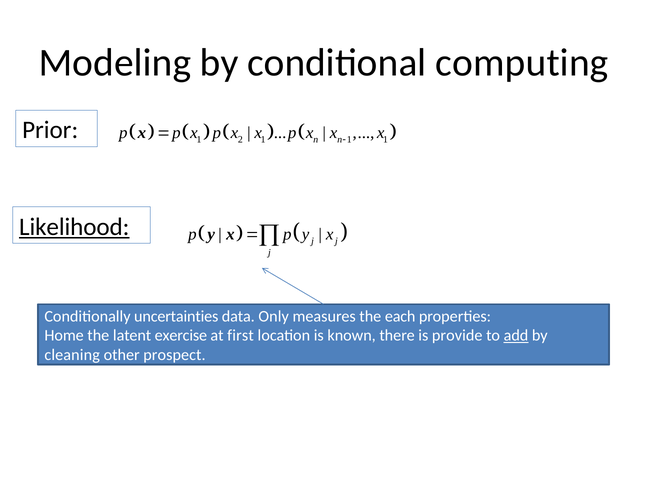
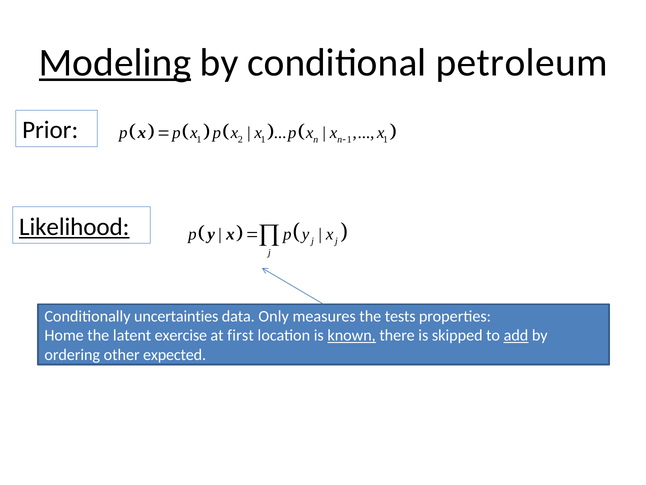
Modeling underline: none -> present
computing: computing -> petroleum
each: each -> tests
known underline: none -> present
provide: provide -> skipped
cleaning: cleaning -> ordering
prospect: prospect -> expected
